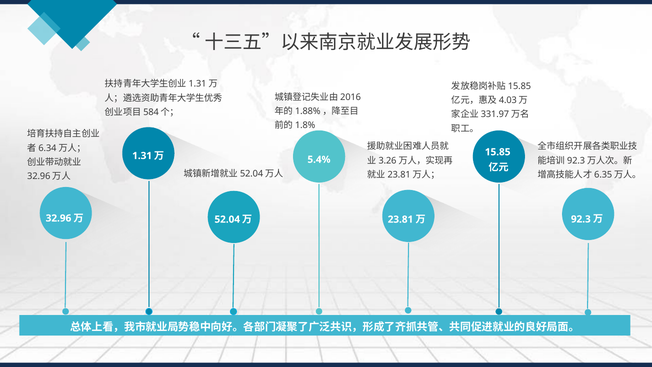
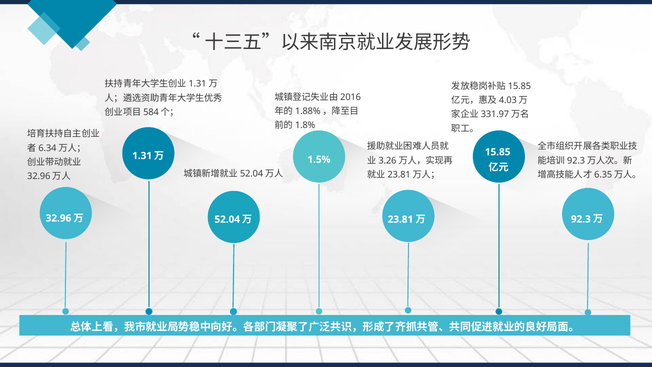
5.4%: 5.4% -> 1.5%
